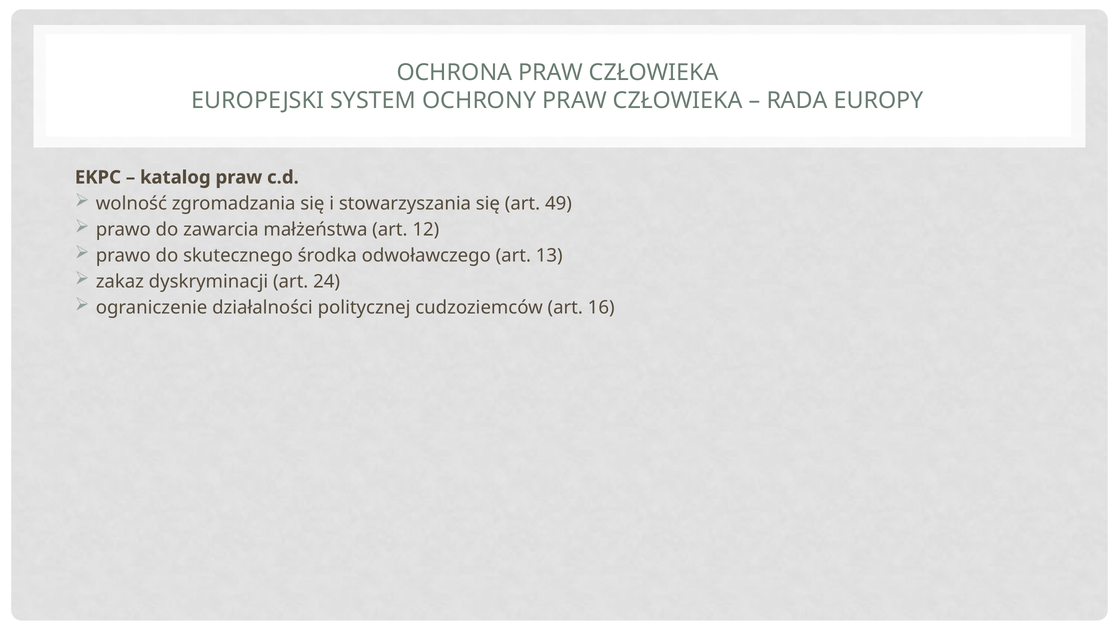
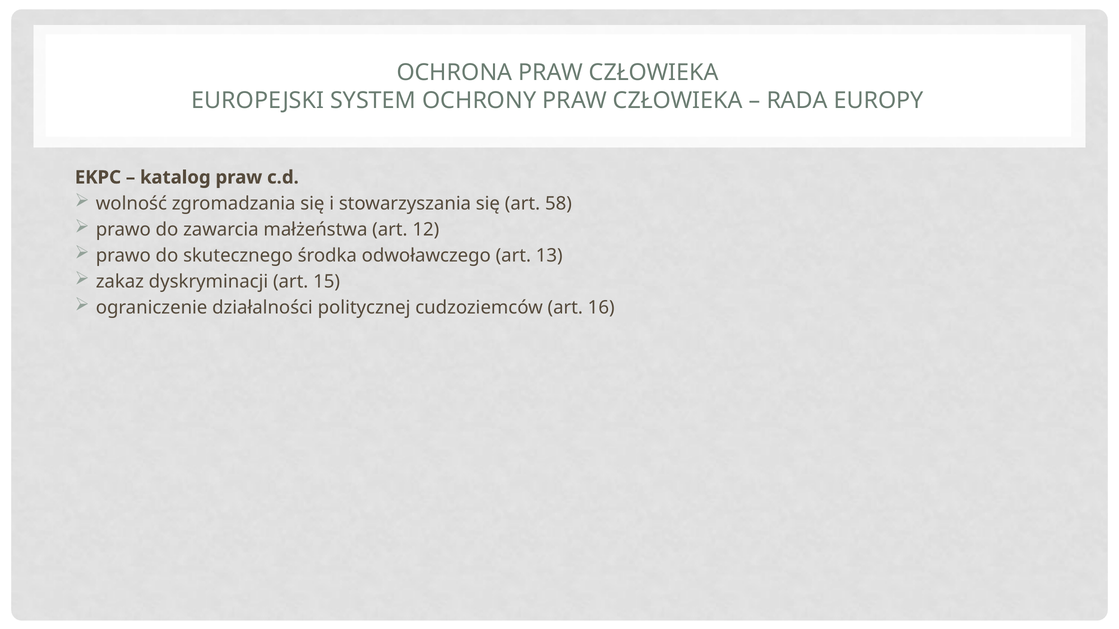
49: 49 -> 58
24: 24 -> 15
